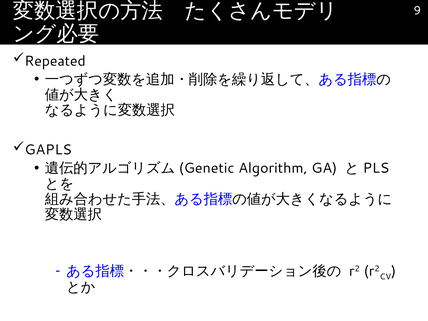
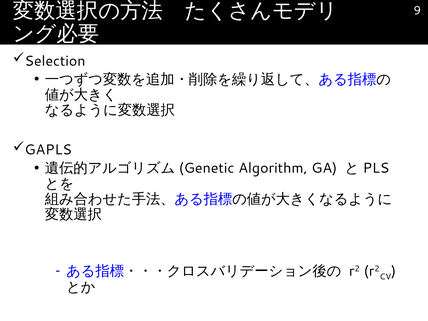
Repeated: Repeated -> Selection
